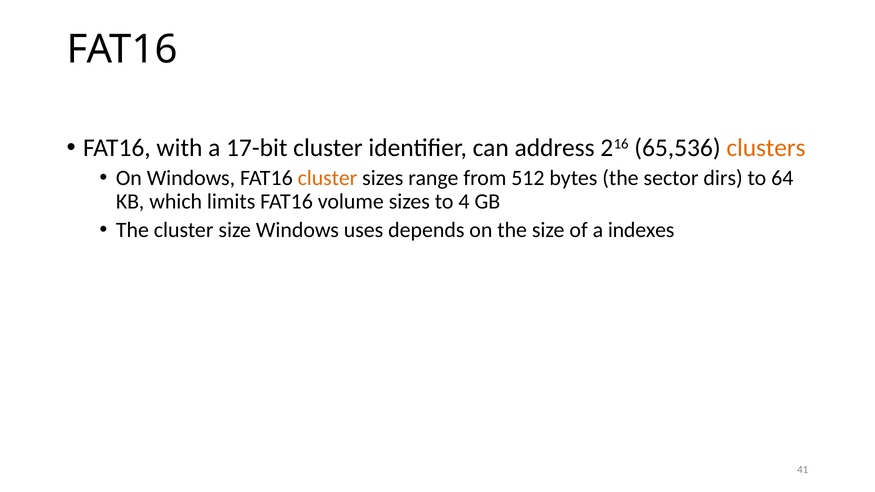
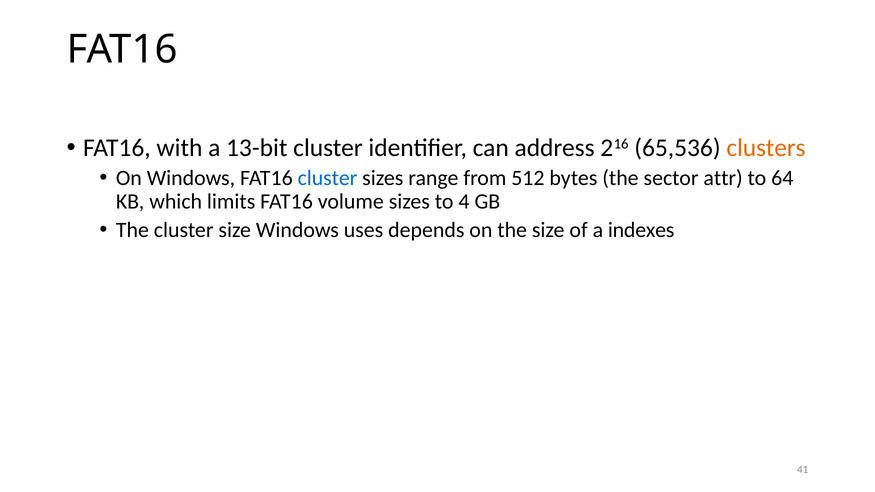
17-bit: 17-bit -> 13-bit
cluster at (327, 178) colour: orange -> blue
dirs: dirs -> attr
